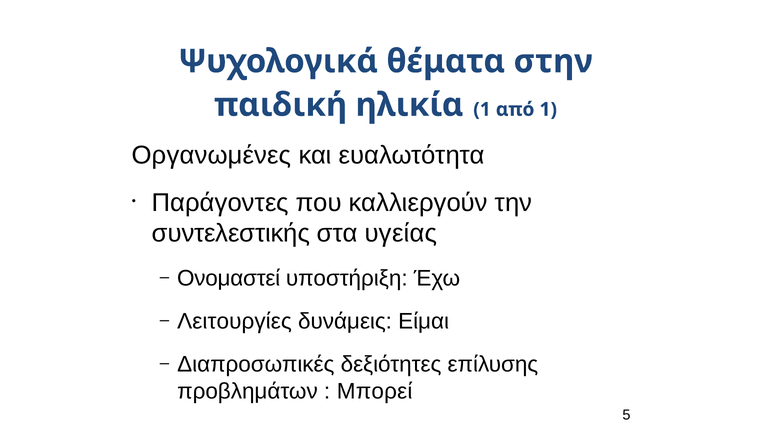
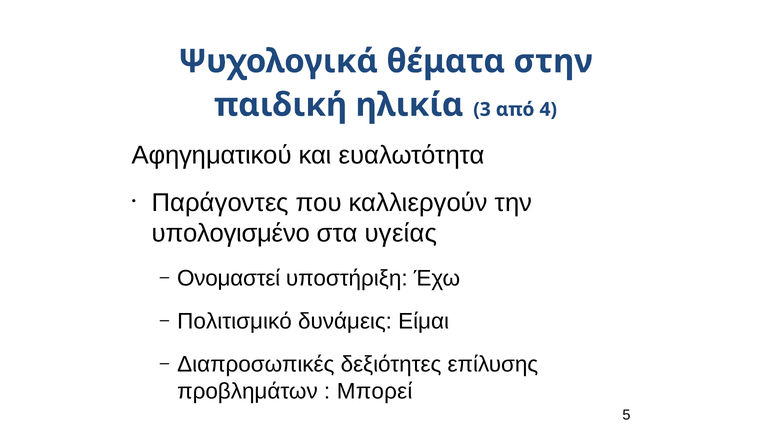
ηλικία 1: 1 -> 3
από 1: 1 -> 4
Οργανωμένες: Οργανωμένες -> Αφηγηματικού
συντελεστικής: συντελεστικής -> υπολογισμένο
Λειτουργίες: Λειτουργίες -> Πολιτισμικό
